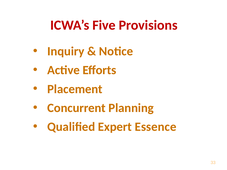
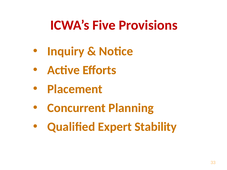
Essence: Essence -> Stability
